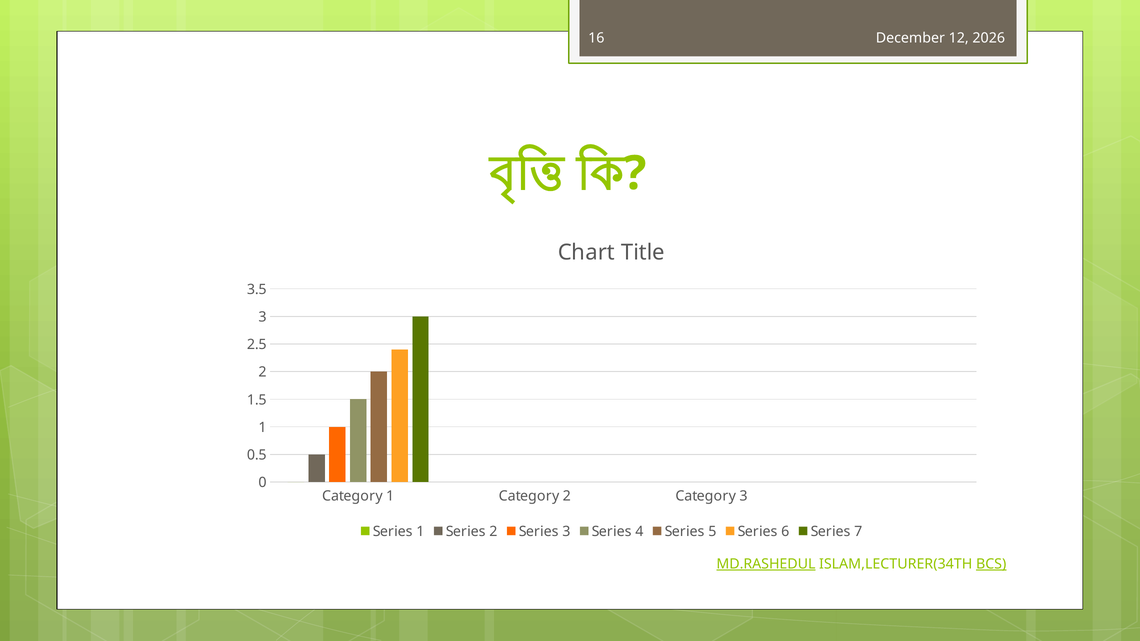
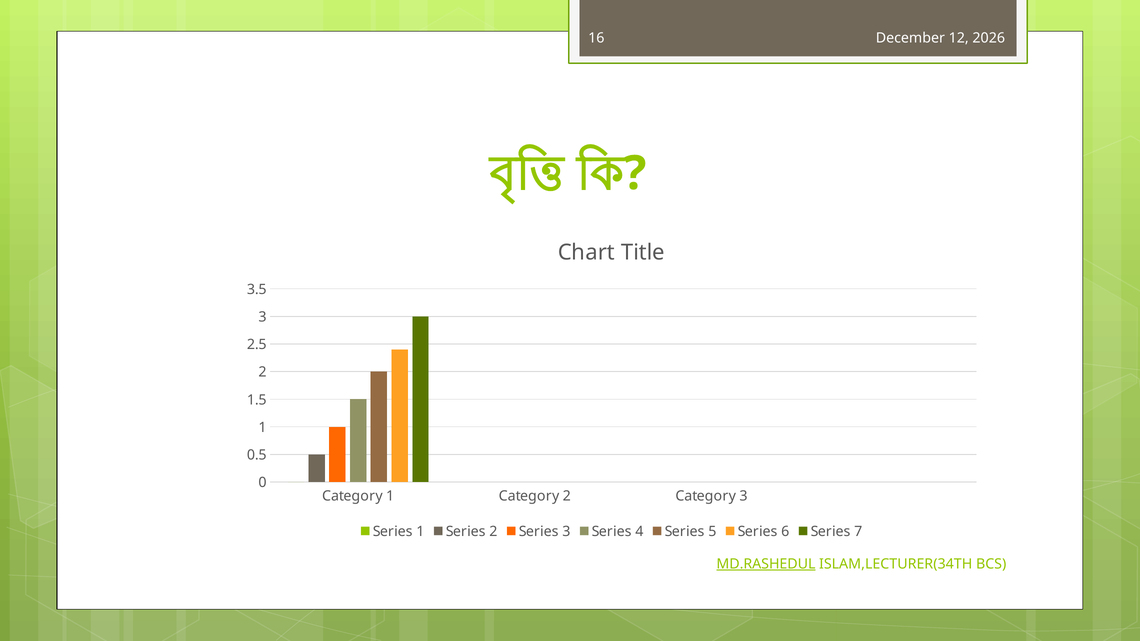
BCS underline: present -> none
